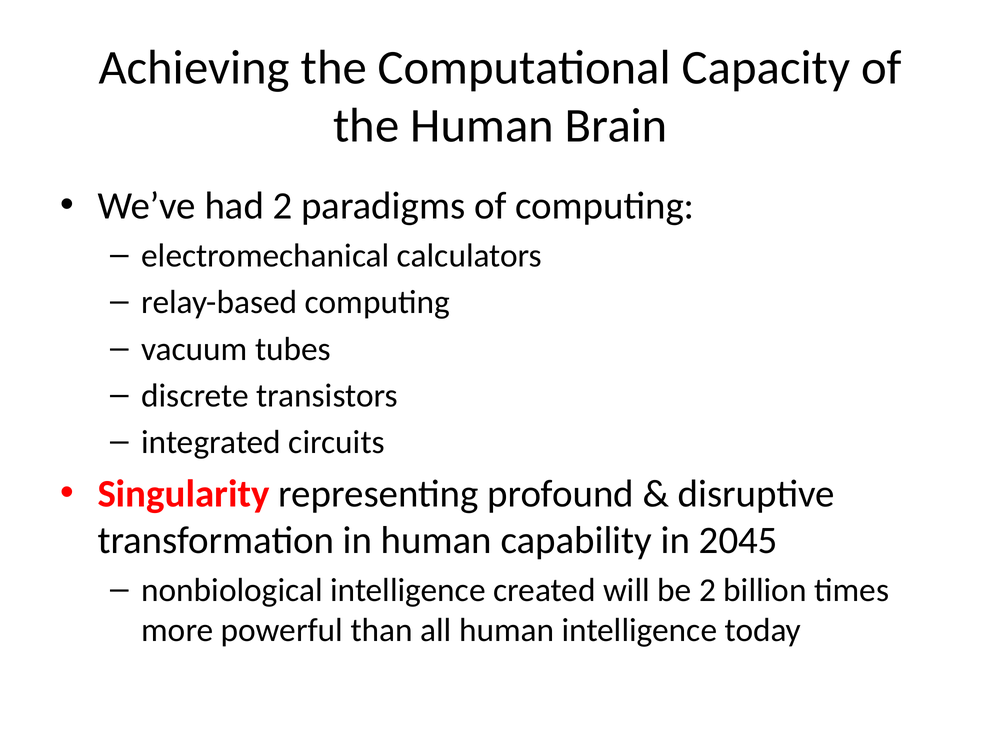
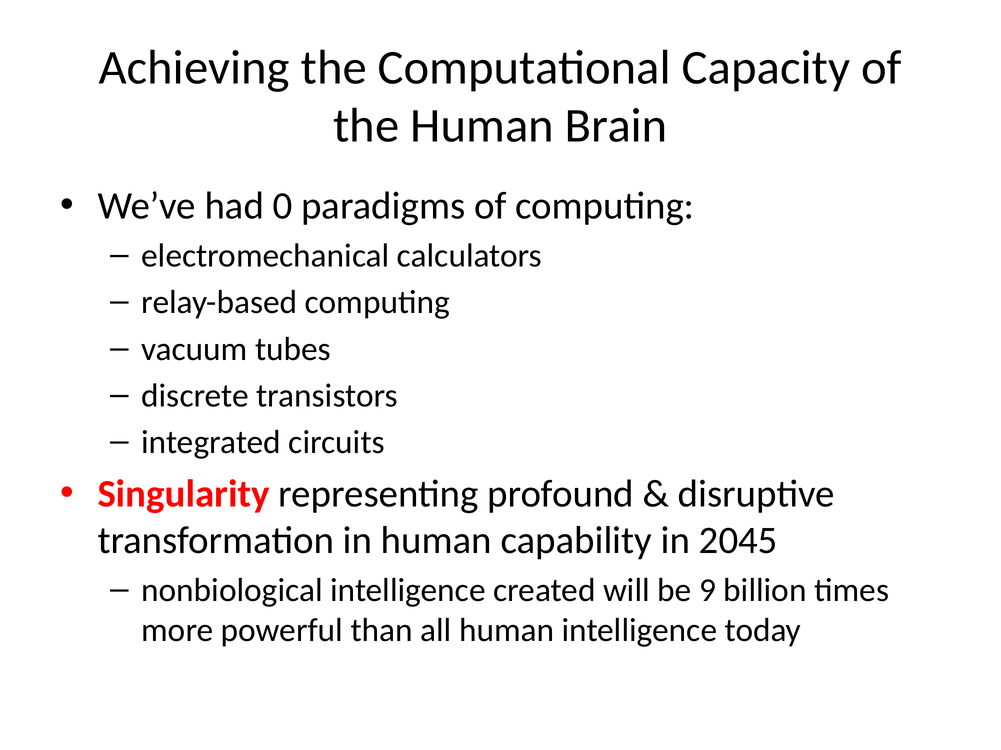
had 2: 2 -> 0
be 2: 2 -> 9
